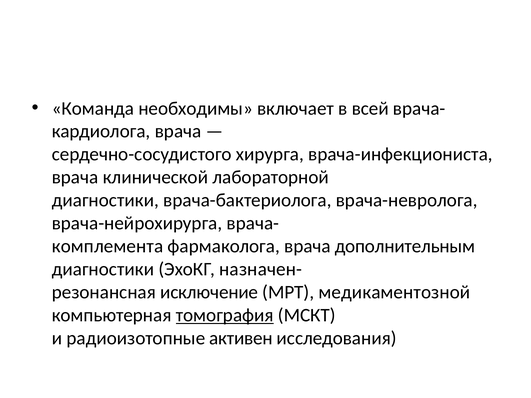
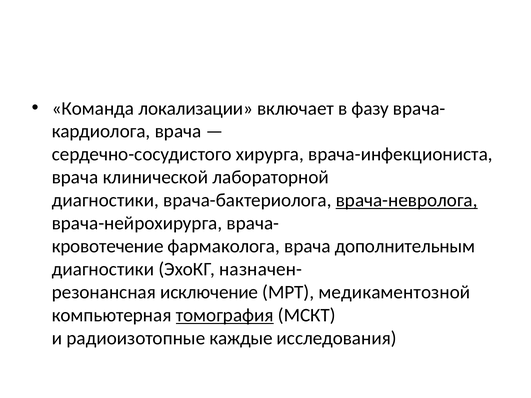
необходимы: необходимы -> локализации
всей: всей -> фазу
врача-невролога underline: none -> present
комплемента: комплемента -> кровотечение
активен: активен -> каждые
